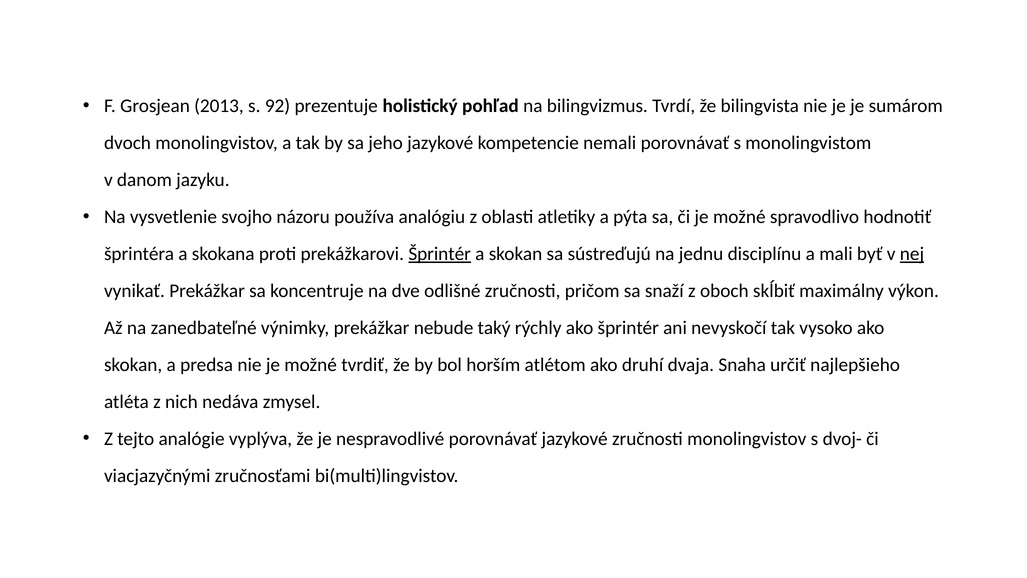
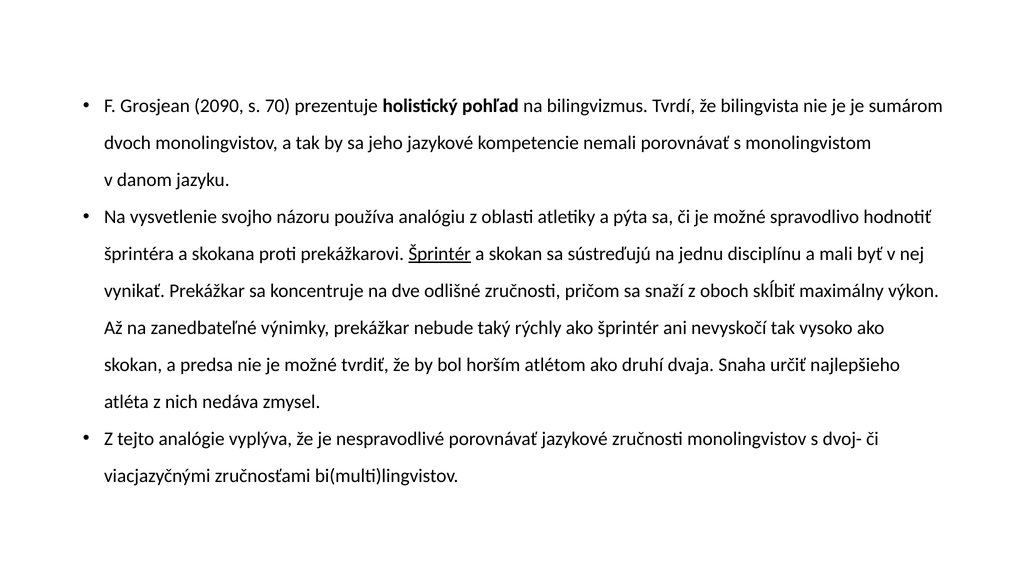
2013: 2013 -> 2090
92: 92 -> 70
nej underline: present -> none
